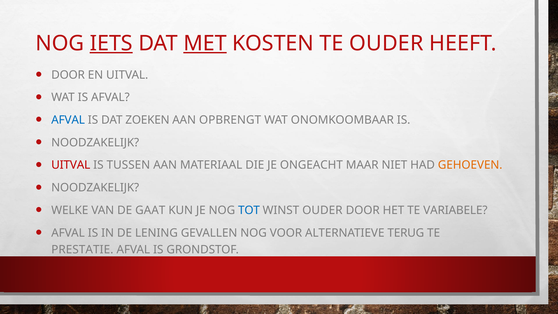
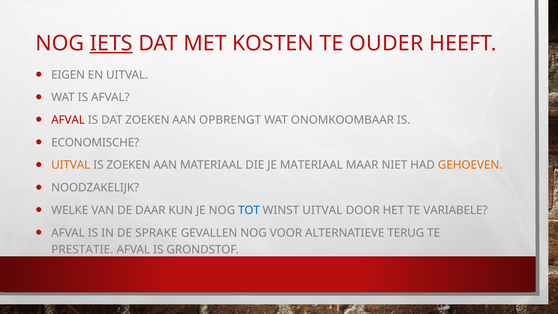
MET underline: present -> none
DOOR at (68, 75): DOOR -> EIGEN
AFVAL at (68, 120) colour: blue -> red
NOODZAKELIJK at (95, 143): NOODZAKELIJK -> ECONOMISCHE
UITVAL at (71, 165) colour: red -> orange
IS TUSSEN: TUSSEN -> ZOEKEN
JE ONGEACHT: ONGEACHT -> MATERIAAL
GAAT: GAAT -> DAAR
WINST OUDER: OUDER -> UITVAL
LENING: LENING -> SPRAKE
